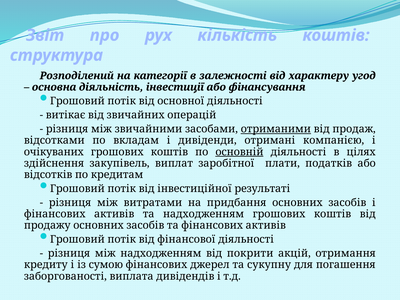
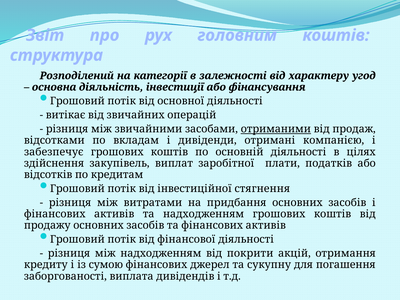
кількість: кількість -> головним
очікуваних: очікуваних -> забезпечує
основній underline: present -> none
результаті: результаті -> стягнення
